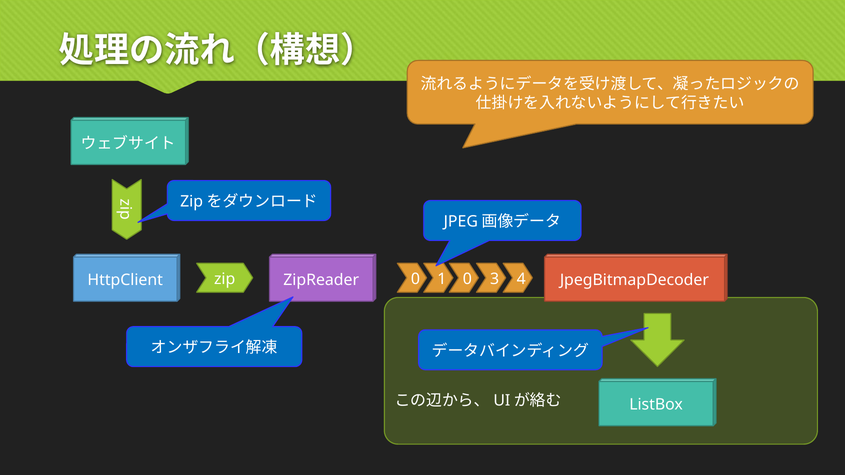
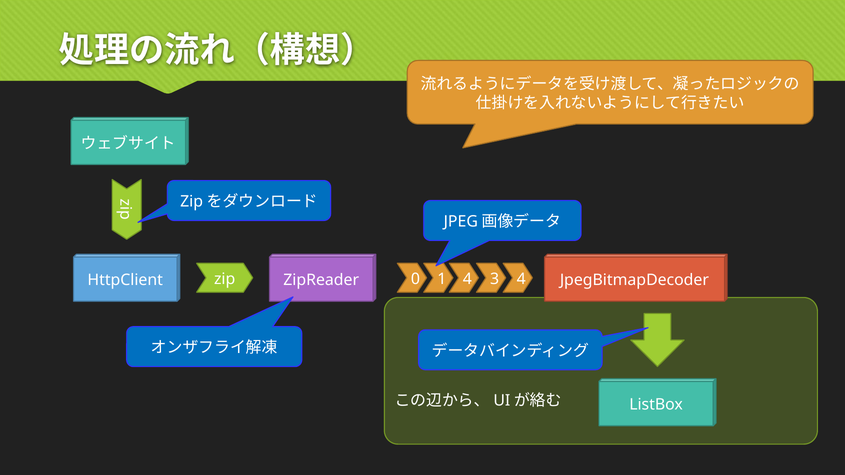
1 0: 0 -> 4
